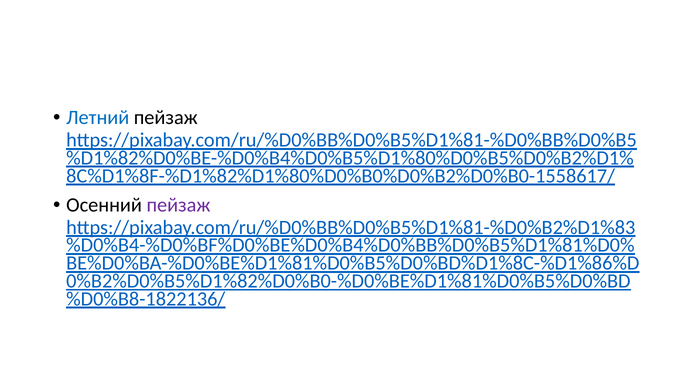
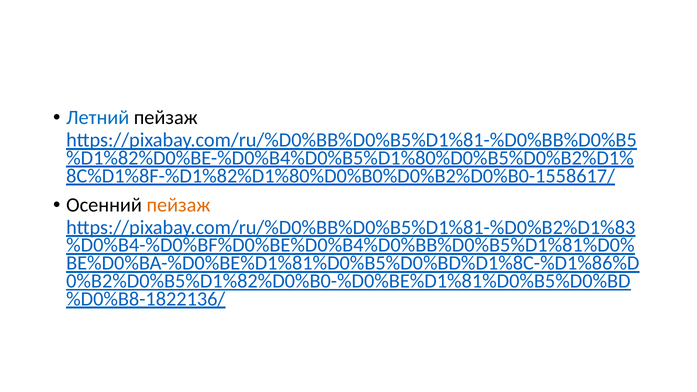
пейзаж at (178, 205) colour: purple -> orange
